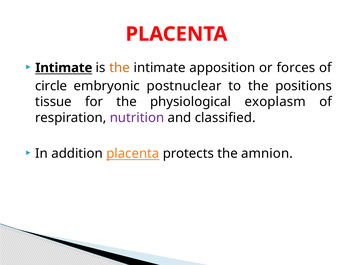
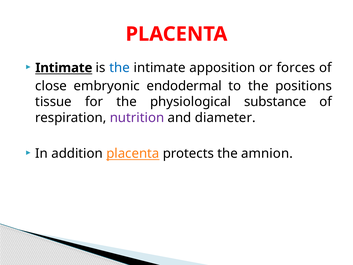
the at (120, 68) colour: orange -> blue
circle: circle -> close
postnuclear: postnuclear -> endodermal
exoplasm: exoplasm -> substance
classified: classified -> diameter
